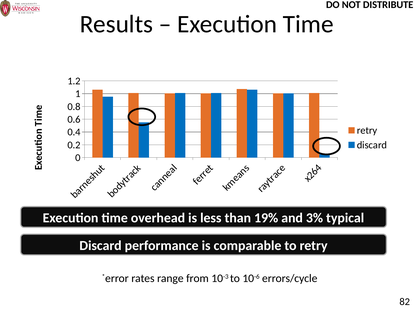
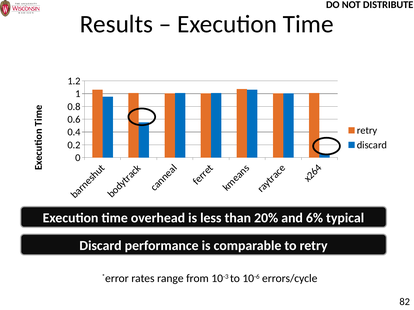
19%: 19% -> 20%
3%: 3% -> 6%
